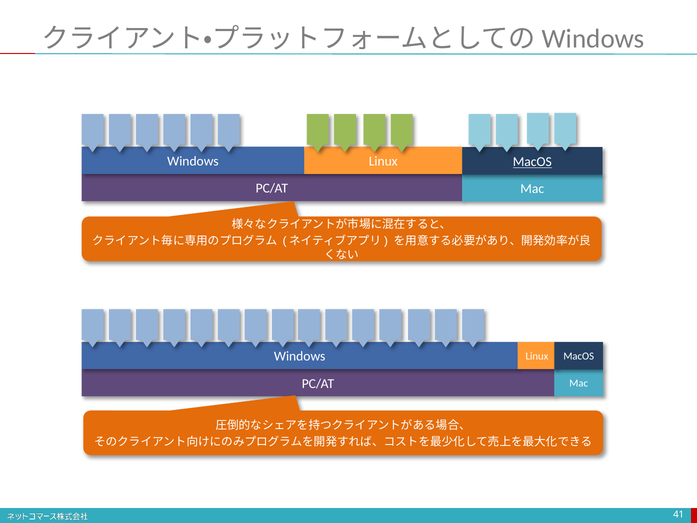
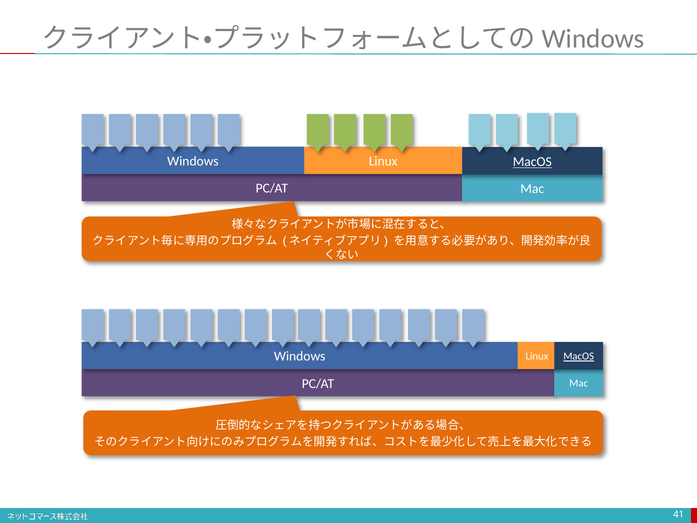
MacOS at (579, 356) underline: none -> present
